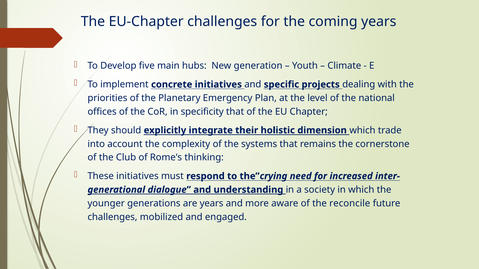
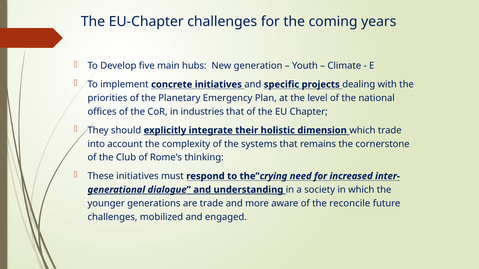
specificity: specificity -> industries
are years: years -> trade
